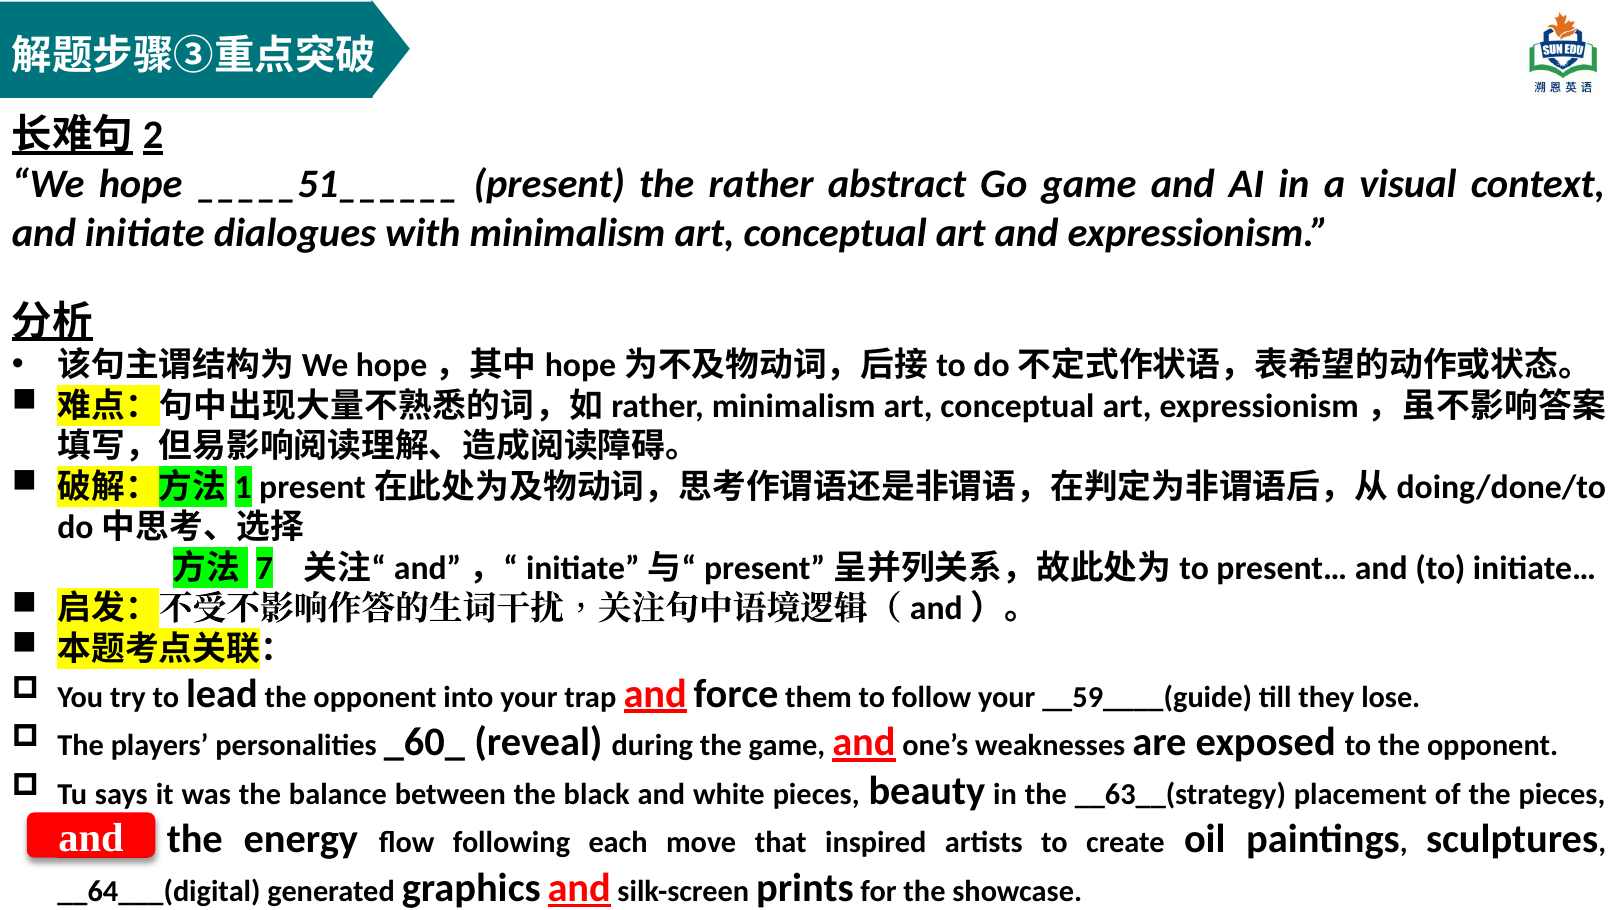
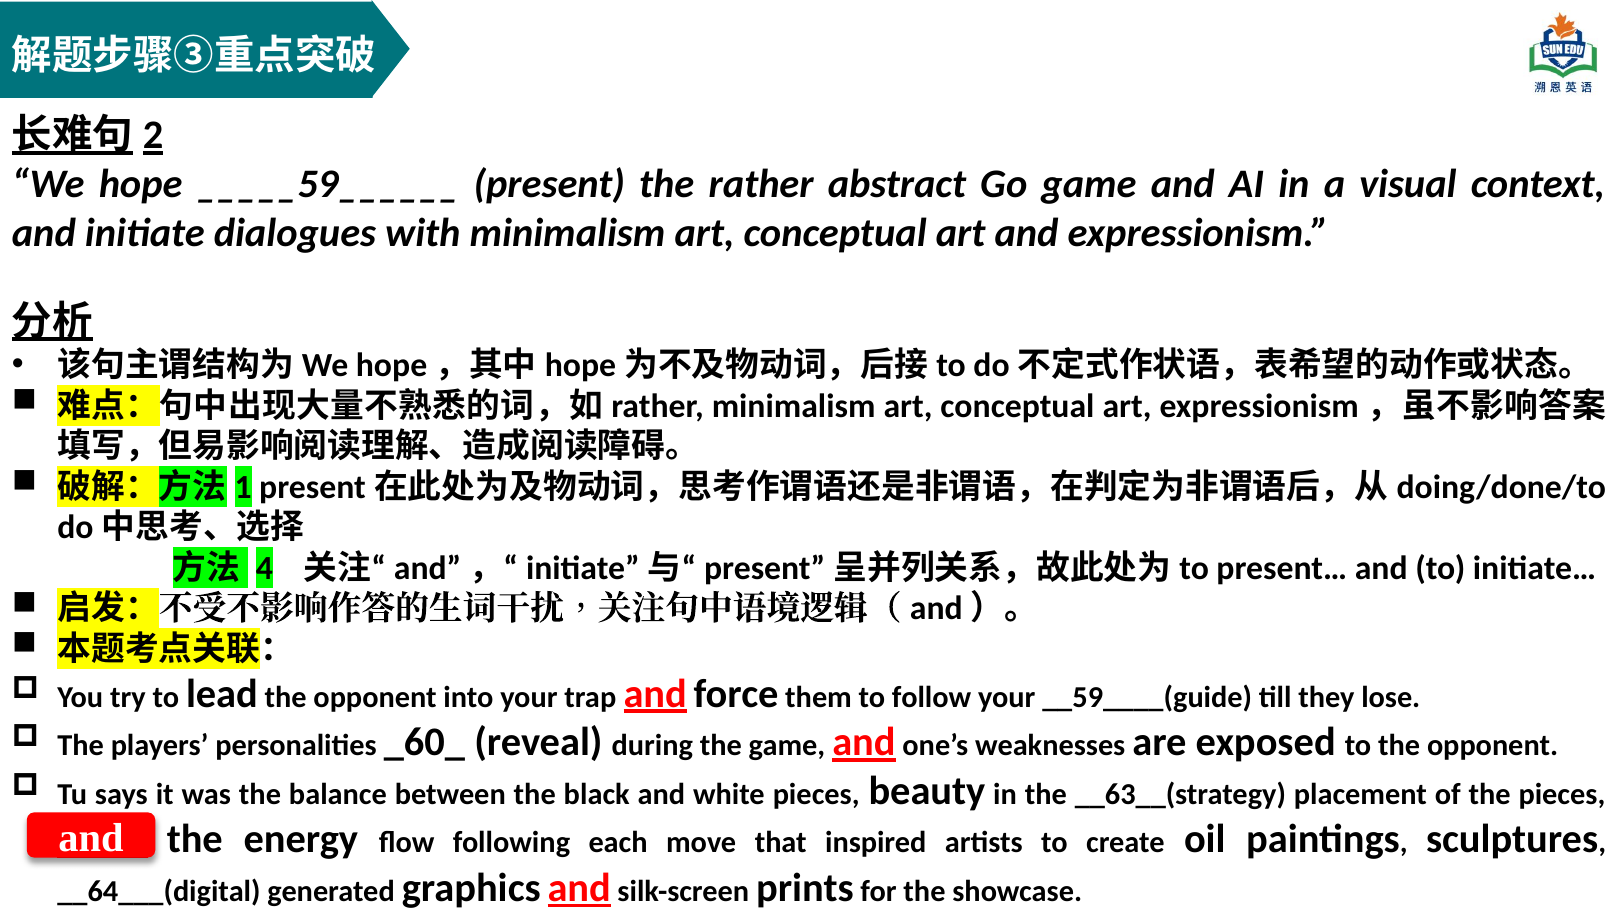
_____51______: _____51______ -> _____59______
7: 7 -> 4
